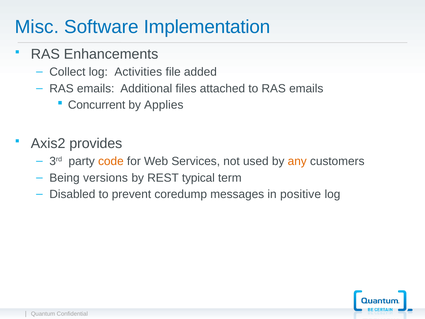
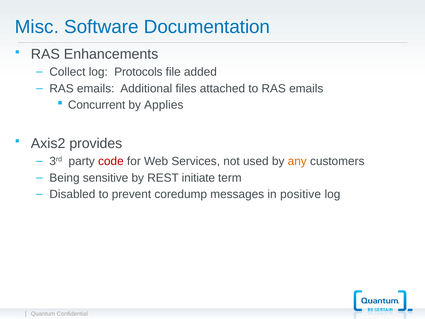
Implementation: Implementation -> Documentation
Activities: Activities -> Protocols
code colour: orange -> red
versions: versions -> sensitive
typical: typical -> initiate
